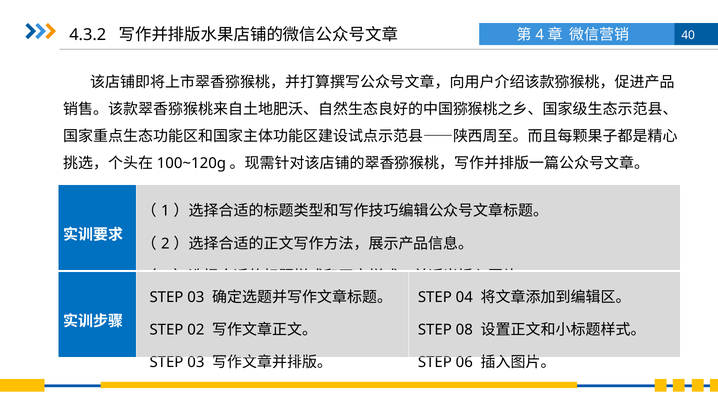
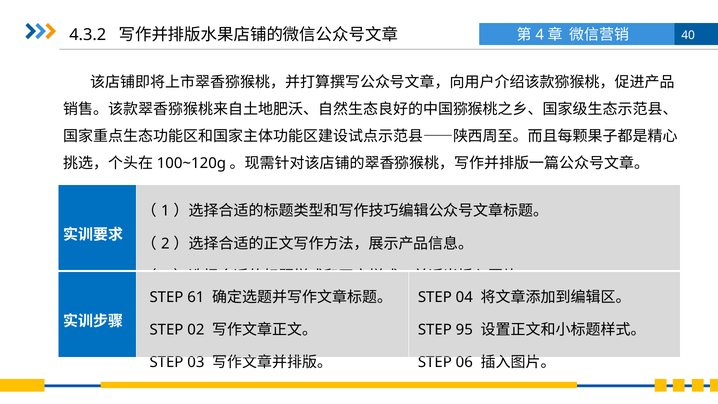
03 at (196, 297): 03 -> 61
08: 08 -> 95
